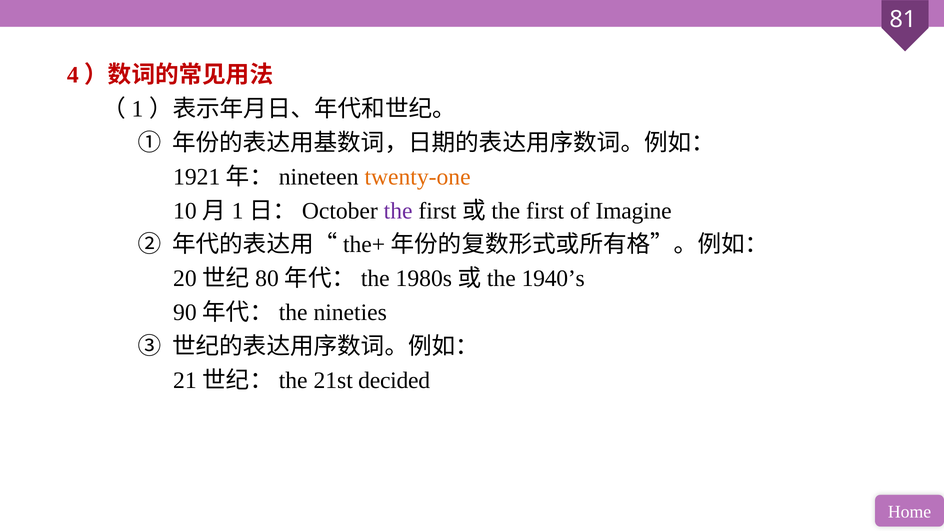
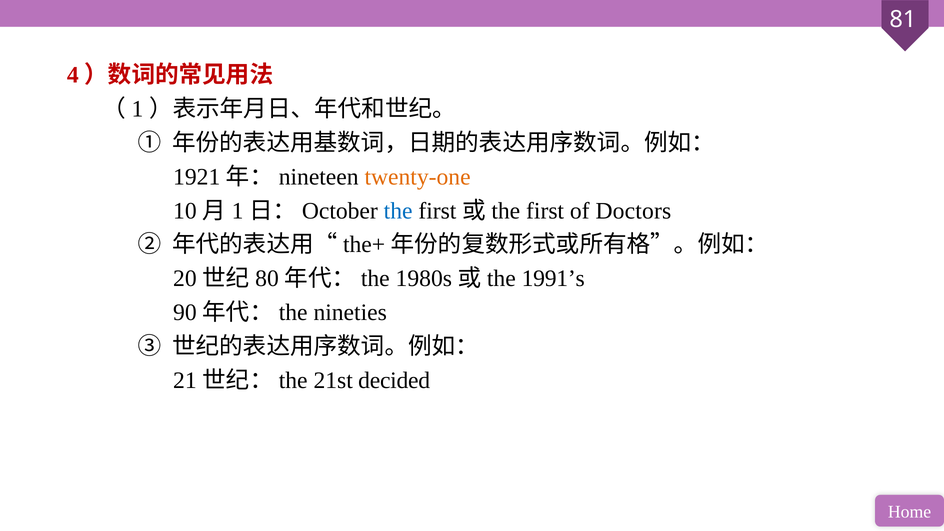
the colour: purple -> blue
Imagine: Imagine -> Doctors
1940’s: 1940’s -> 1991’s
